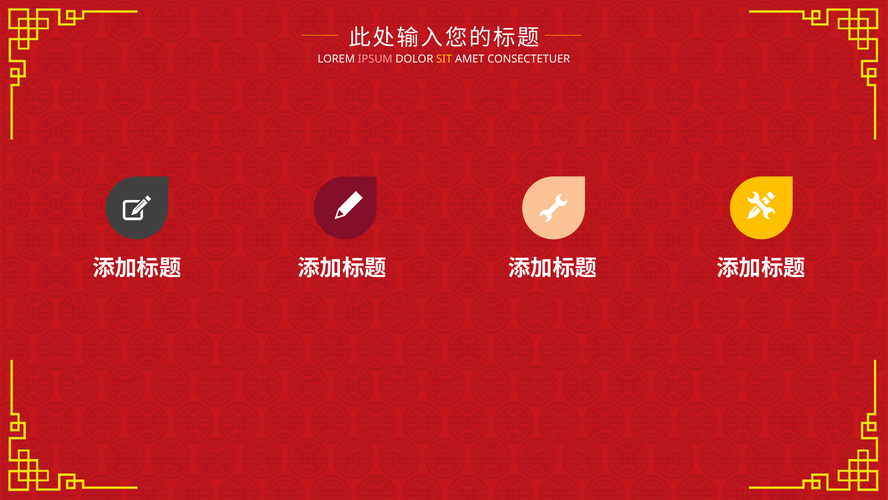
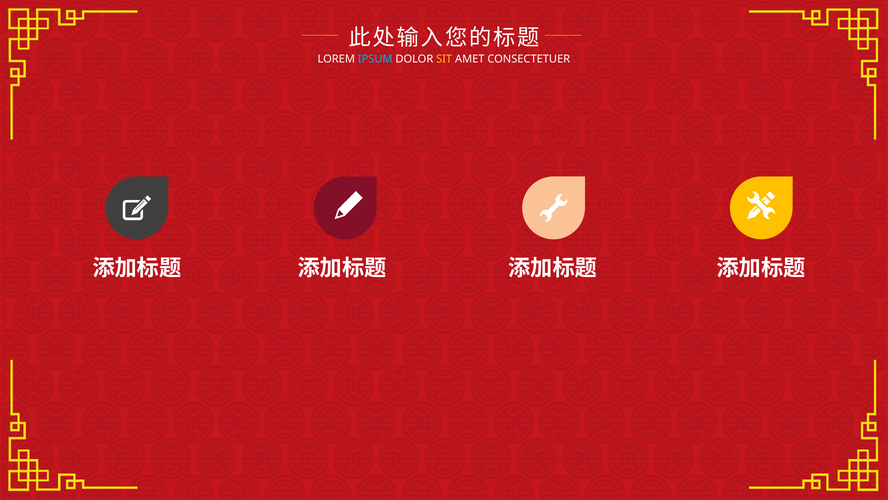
IPSUM colour: pink -> light blue
